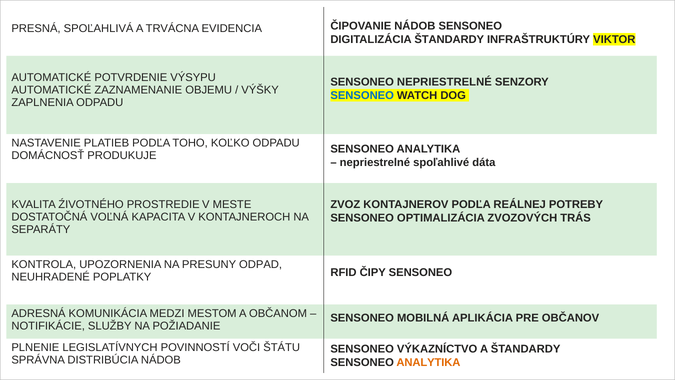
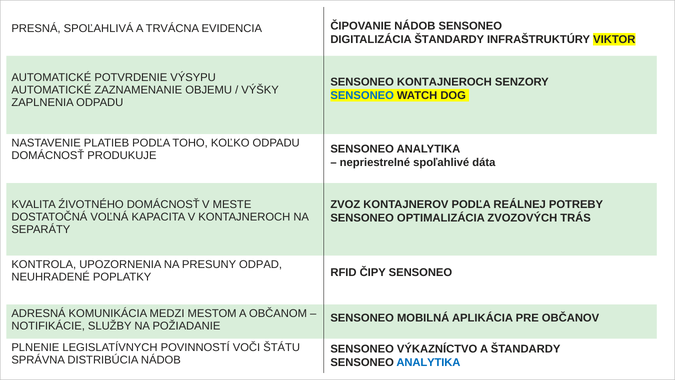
SENSONEO NEPRIESTRELNÉ: NEPRIESTRELNÉ -> KONTAJNEROCH
ŹIVOTNÉHO PROSTREDIE: PROSTREDIE -> DOMÁCNOSŤ
ANALYTIKA at (428, 362) colour: orange -> blue
